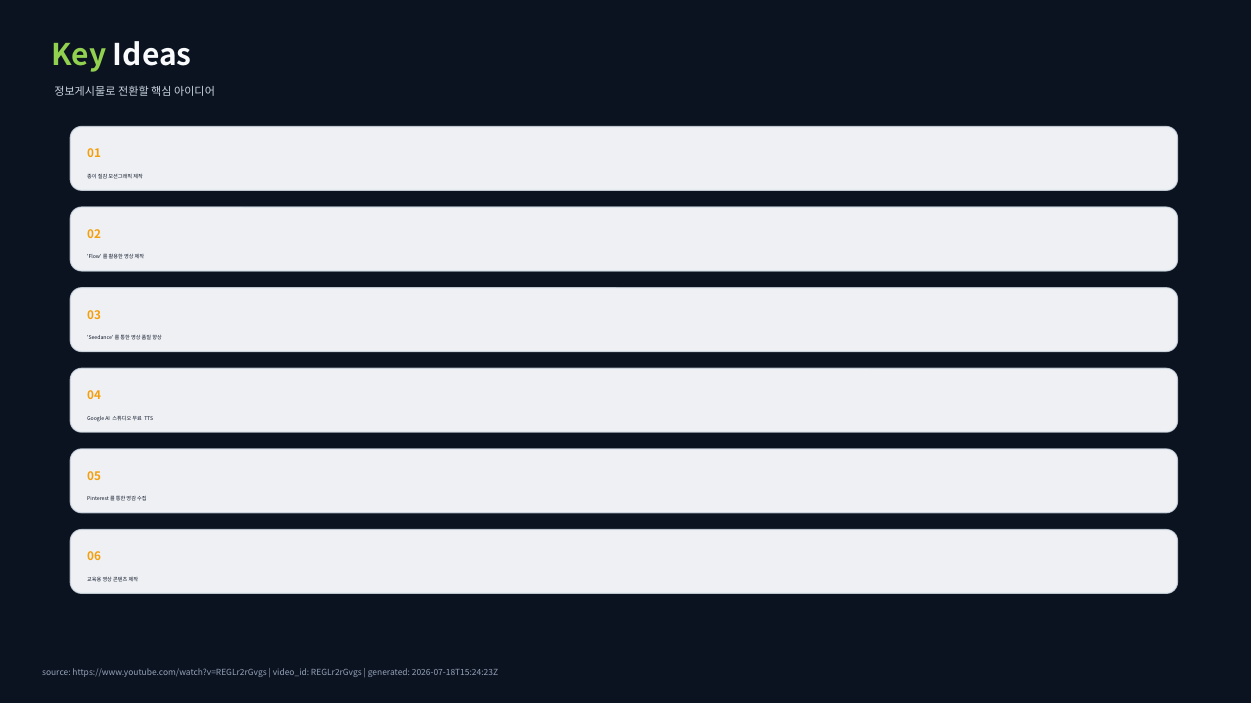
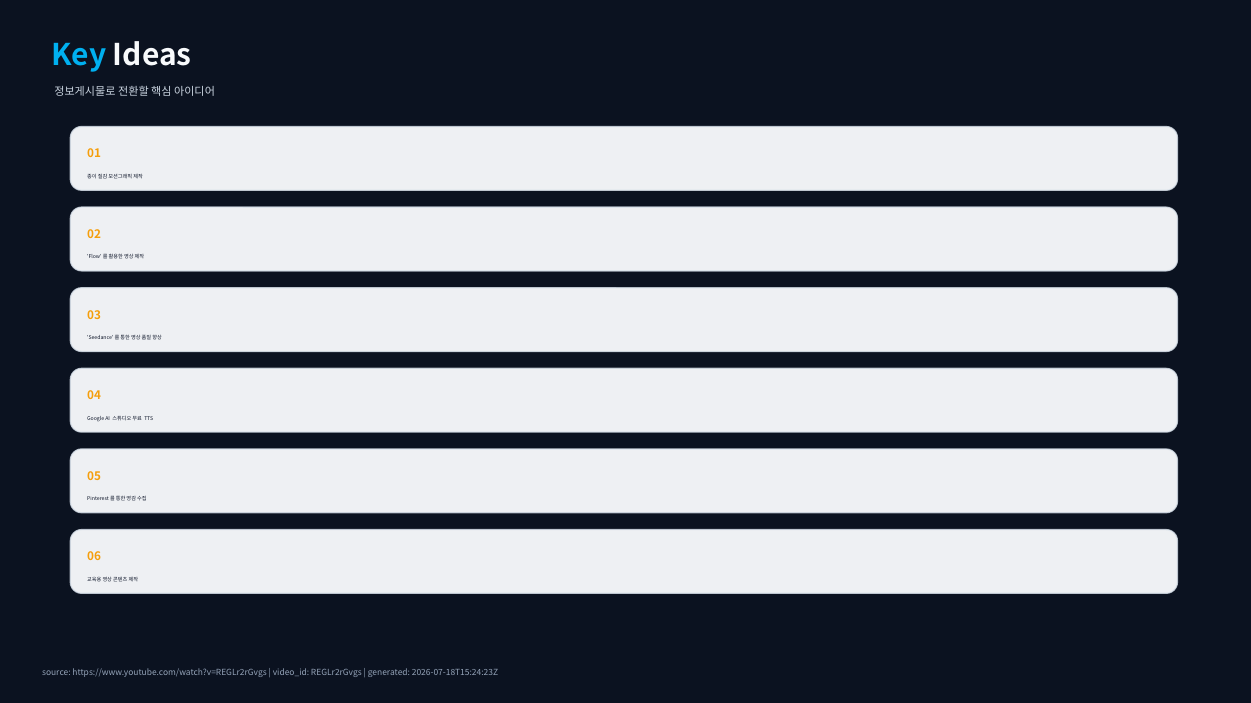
Key colour: light green -> light blue
